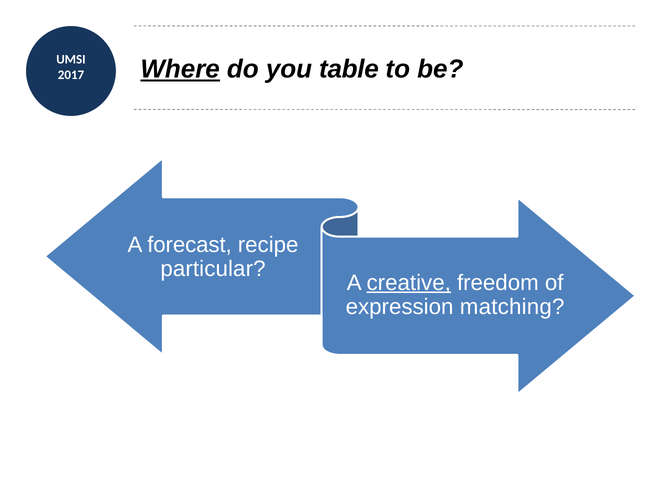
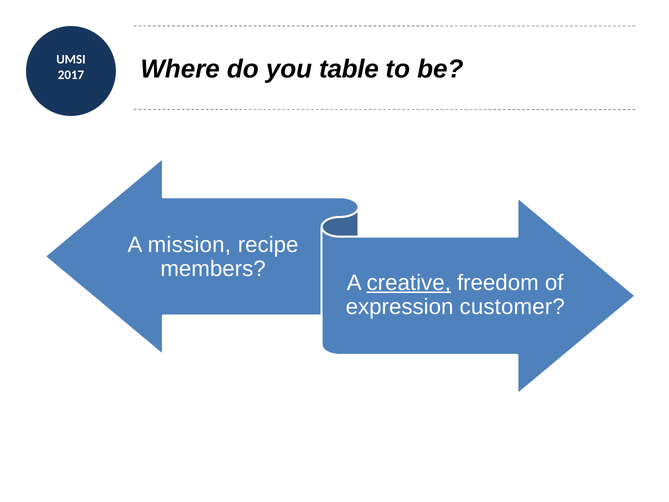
Where underline: present -> none
forecast: forecast -> mission
particular: particular -> members
matching: matching -> customer
